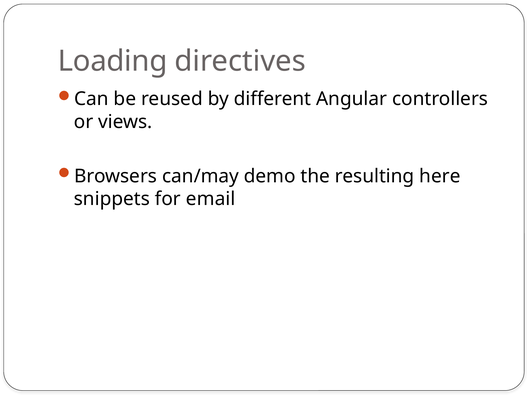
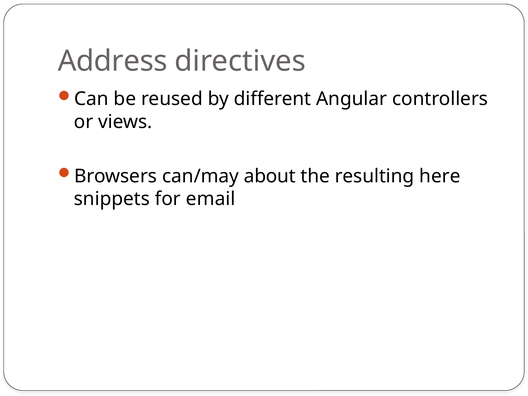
Loading: Loading -> Address
demo: demo -> about
